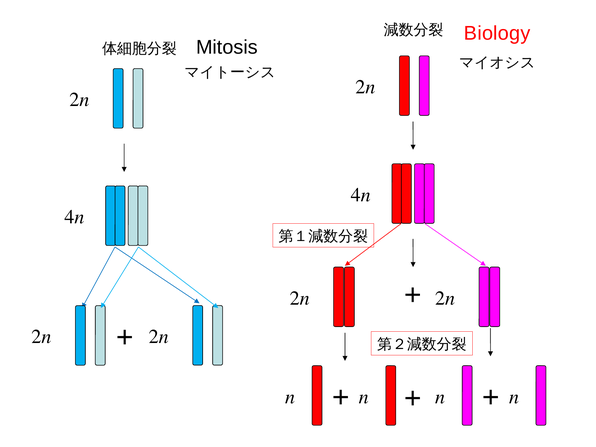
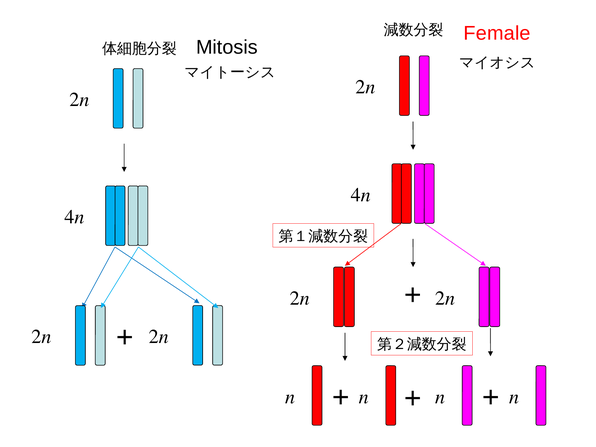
Biology: Biology -> Female
